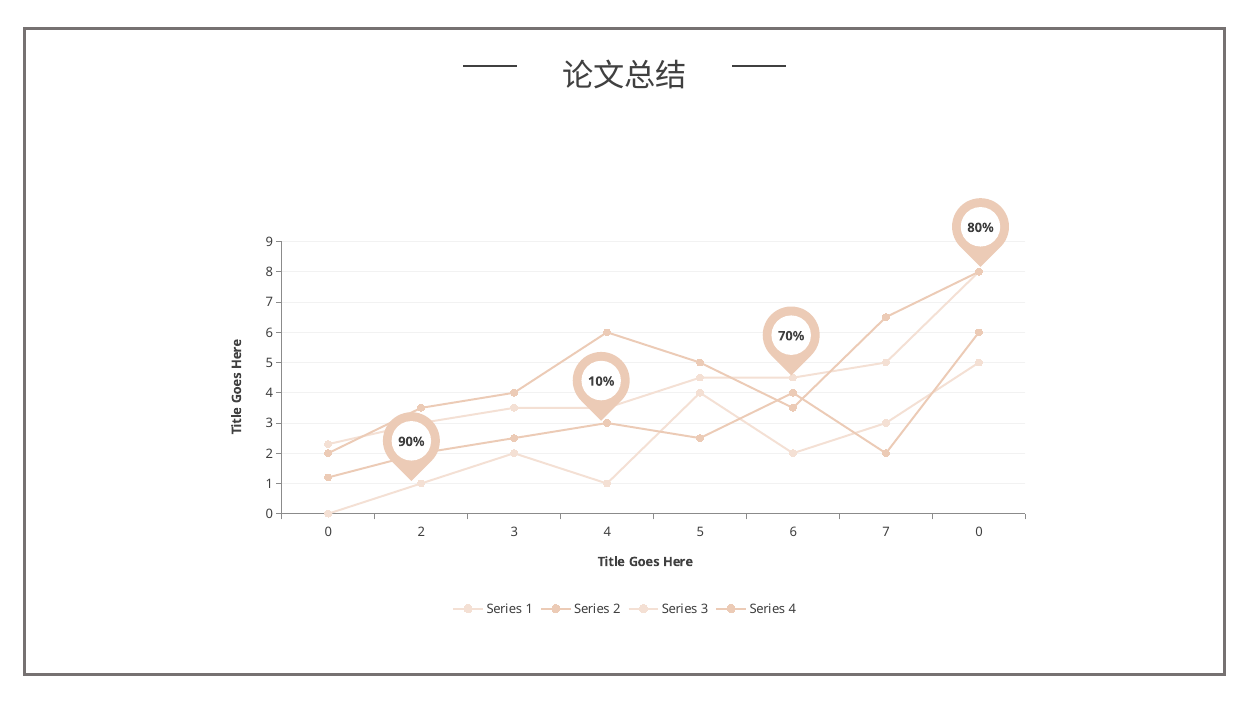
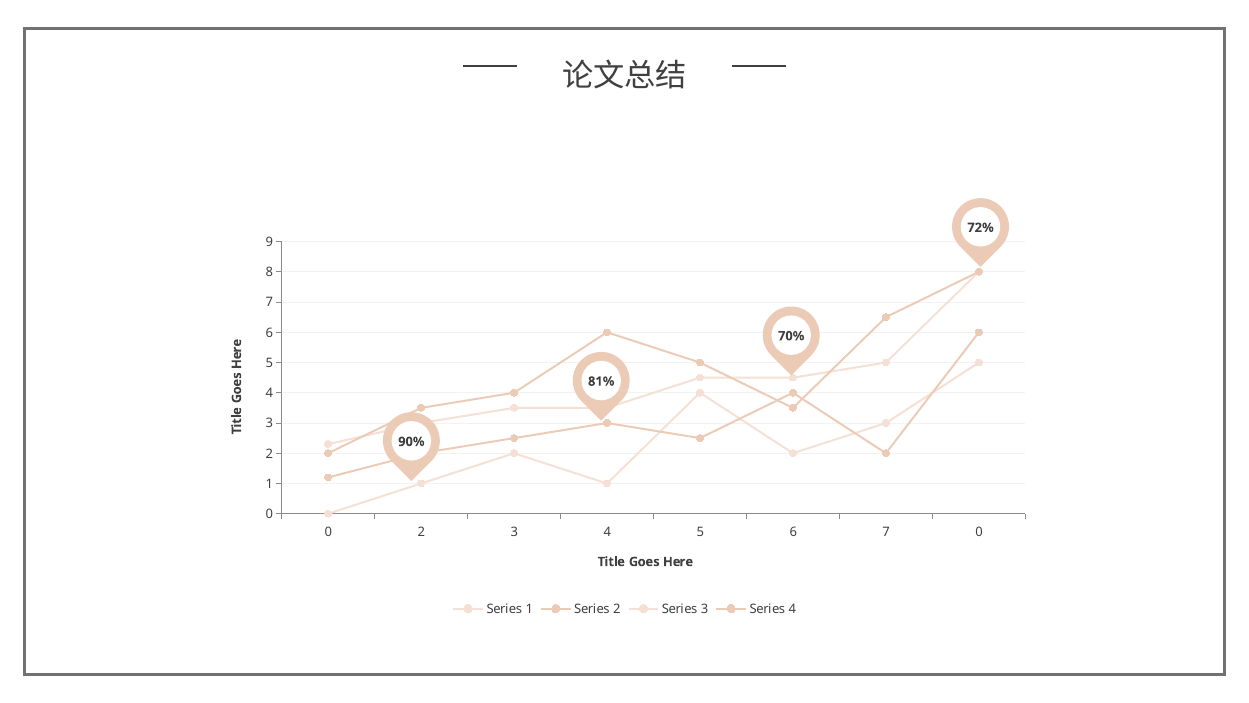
80%: 80% -> 72%
10%: 10% -> 81%
